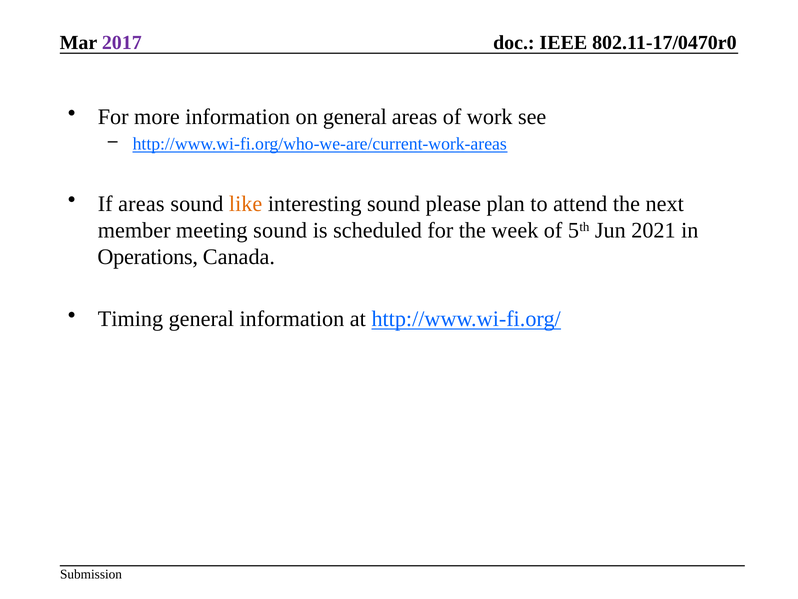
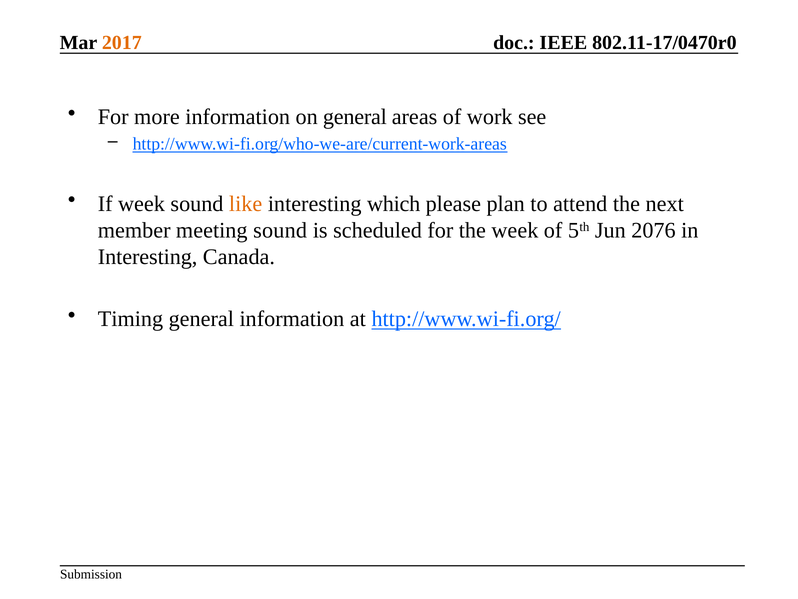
2017 colour: purple -> orange
If areas: areas -> week
interesting sound: sound -> which
2021: 2021 -> 2076
Operations at (148, 257): Operations -> Interesting
